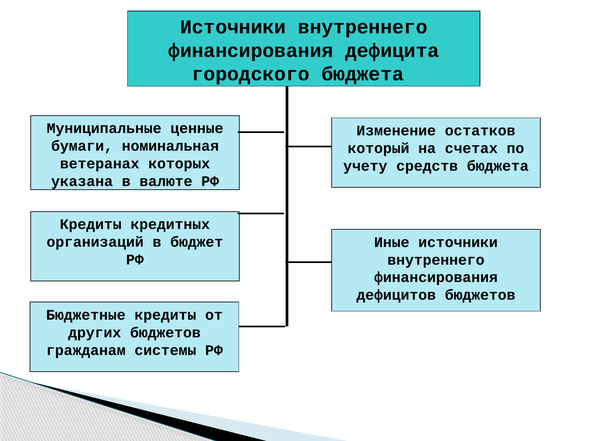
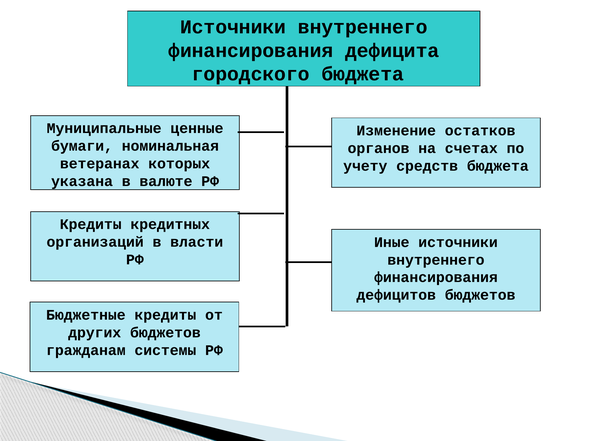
который: который -> органов
бюджет: бюджет -> власти
